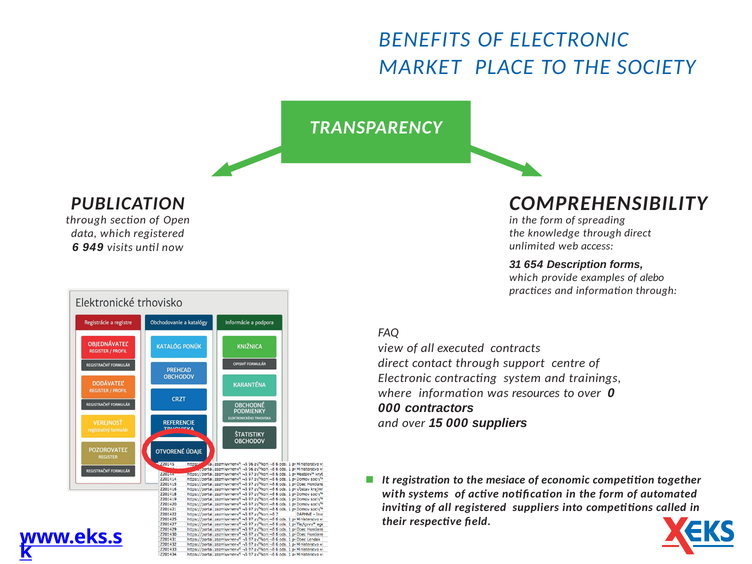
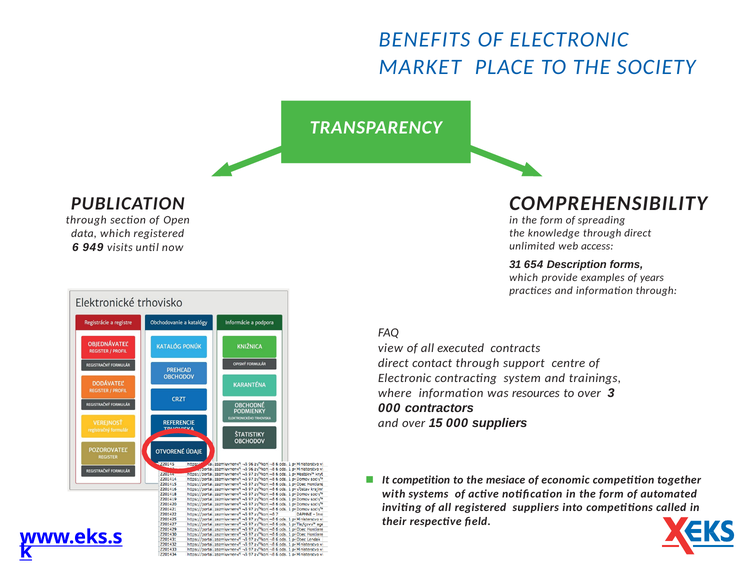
alebo: alebo -> years
0: 0 -> 3
It registration: registration -> competition
